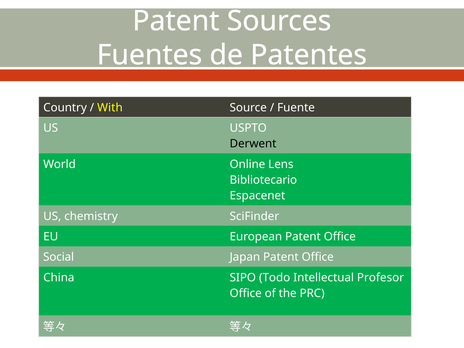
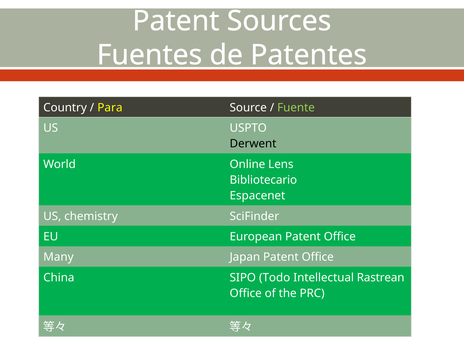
With: With -> Para
Fuente colour: white -> light green
Social: Social -> Many
Profesor: Profesor -> Rastrean
